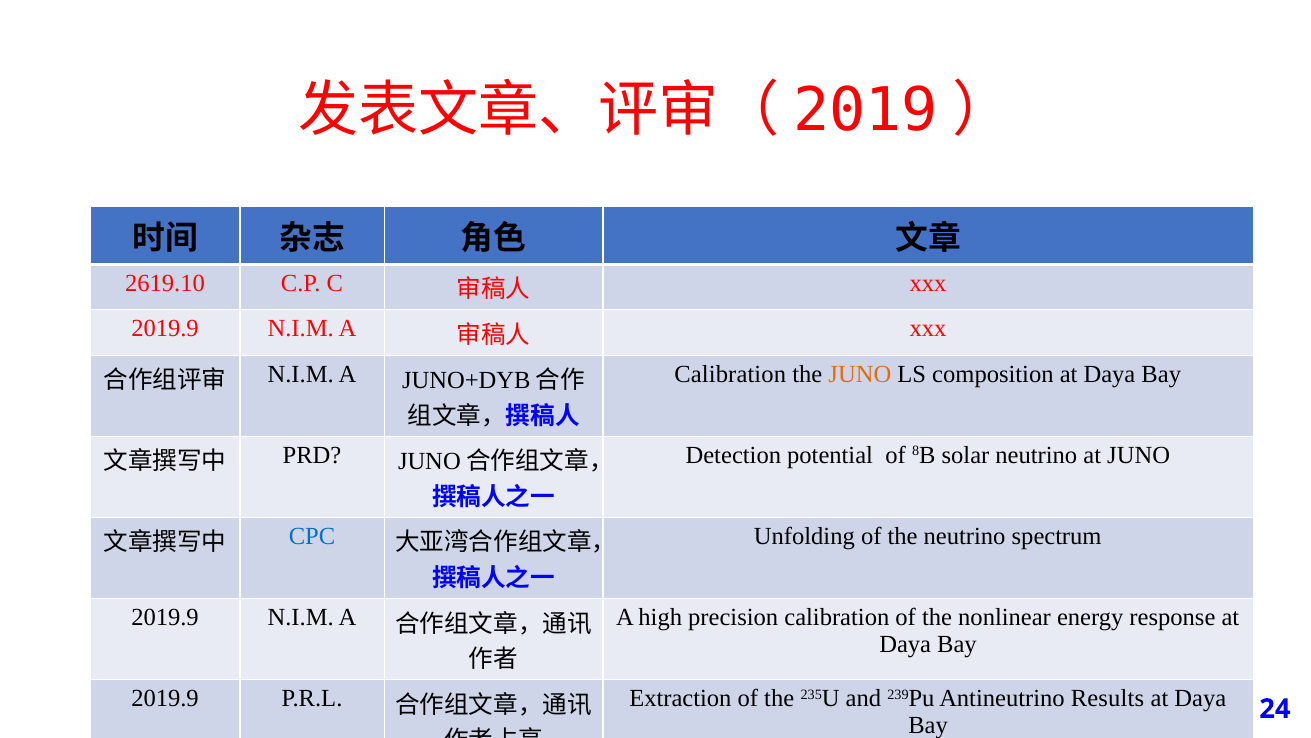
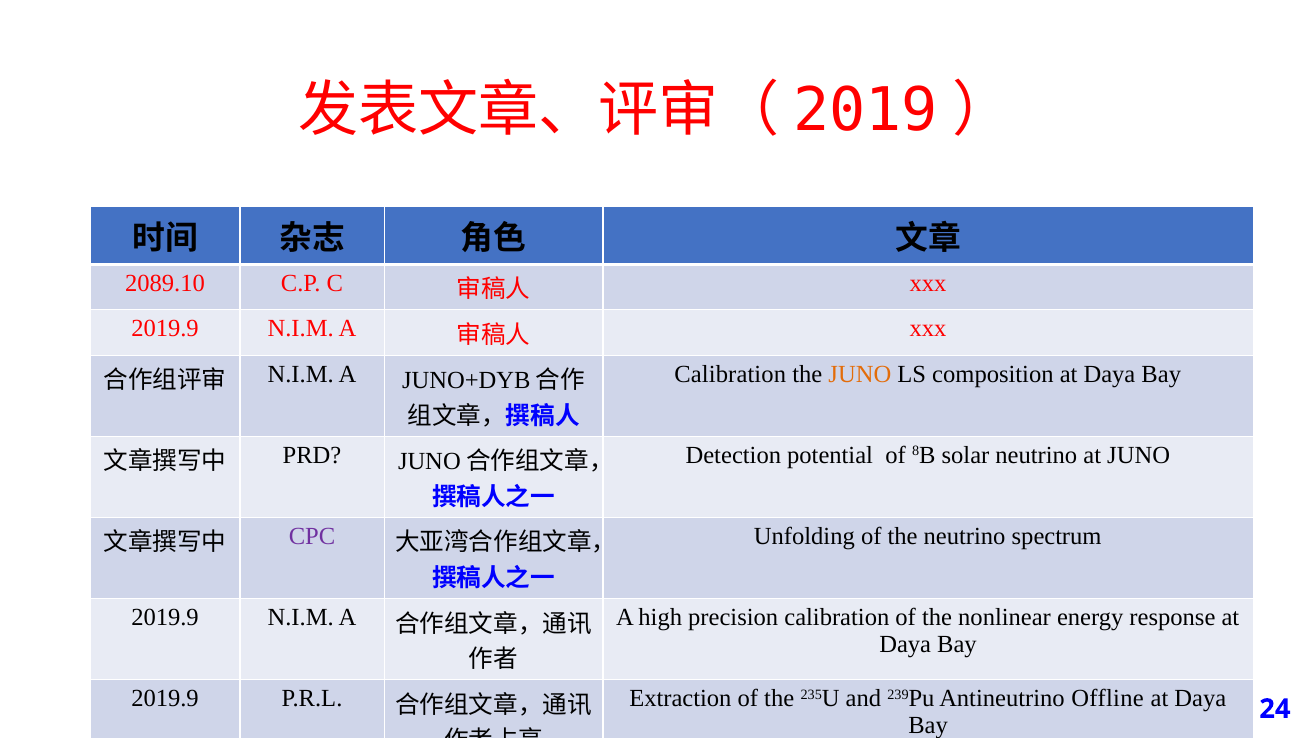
2619.10: 2619.10 -> 2089.10
CPC colour: blue -> purple
Results: Results -> Offline
